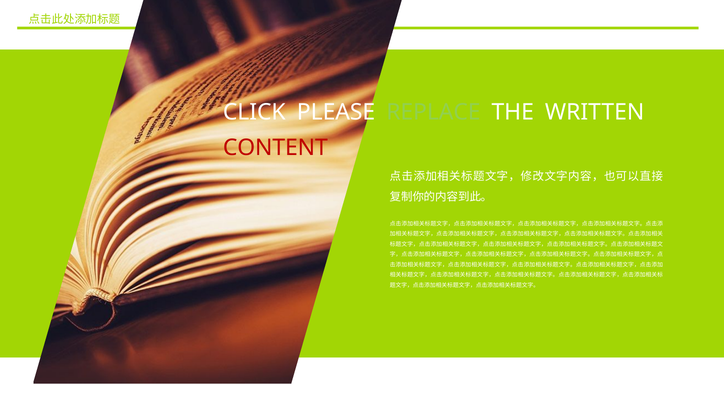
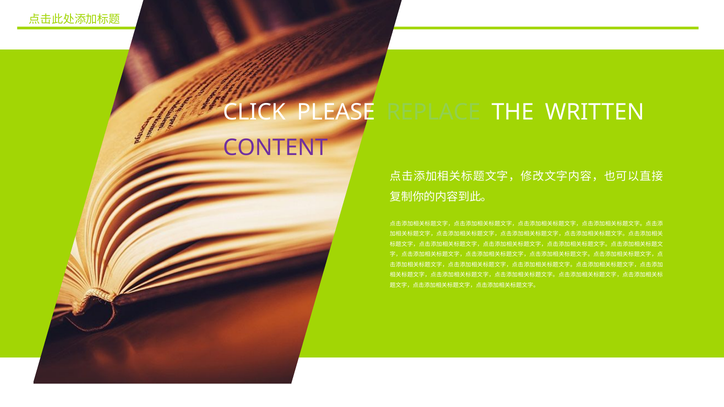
CONTENT colour: red -> purple
